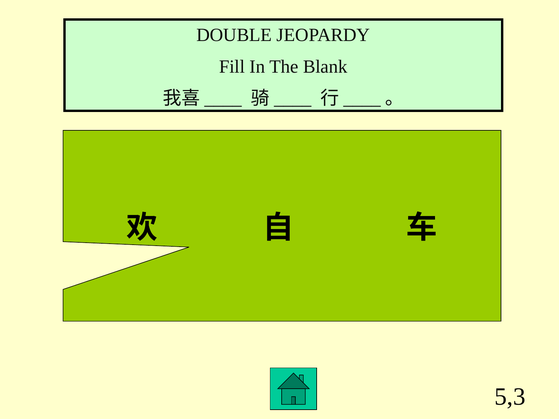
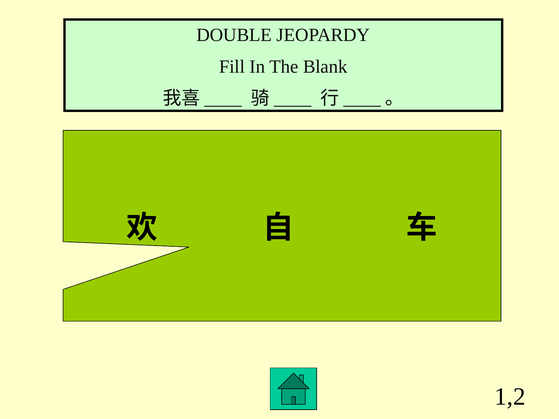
5,3: 5,3 -> 1,2
